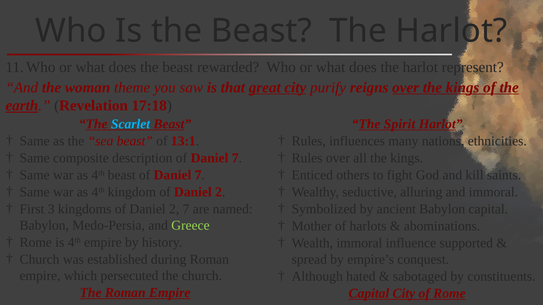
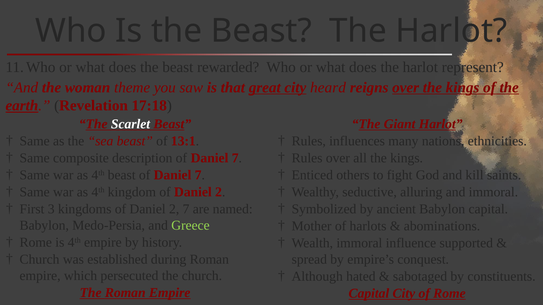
purify: purify -> heard
Scarlet colour: light blue -> white
Spirit: Spirit -> Giant
